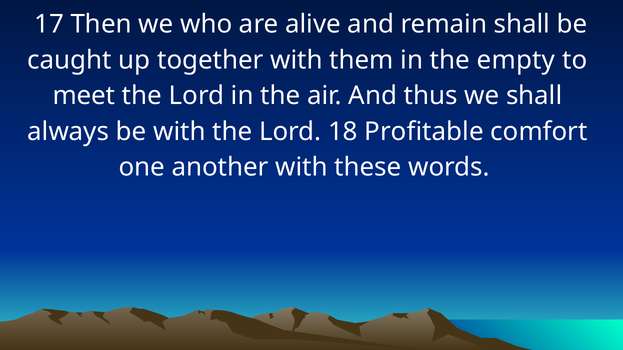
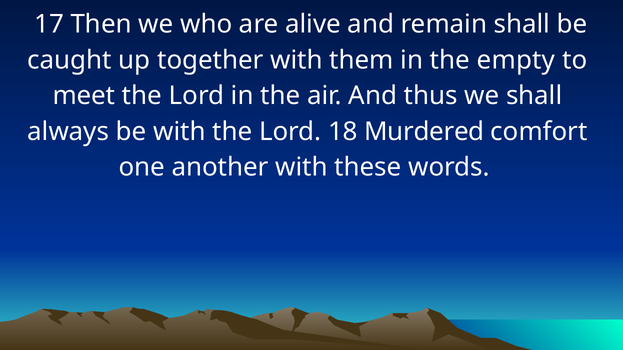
Profitable: Profitable -> Murdered
